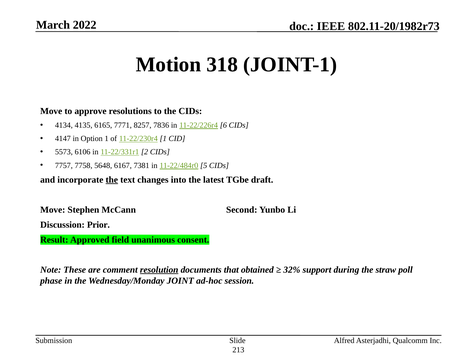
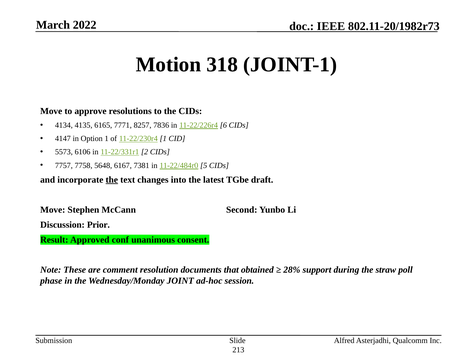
field: field -> conf
resolution underline: present -> none
32%: 32% -> 28%
